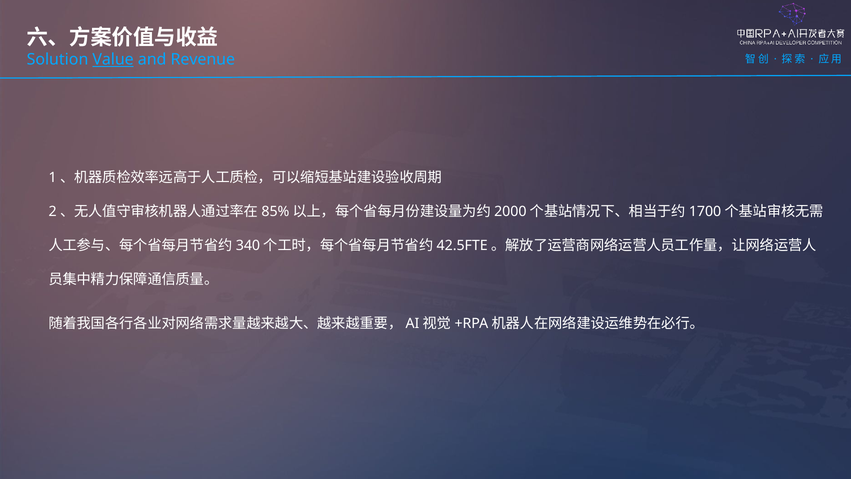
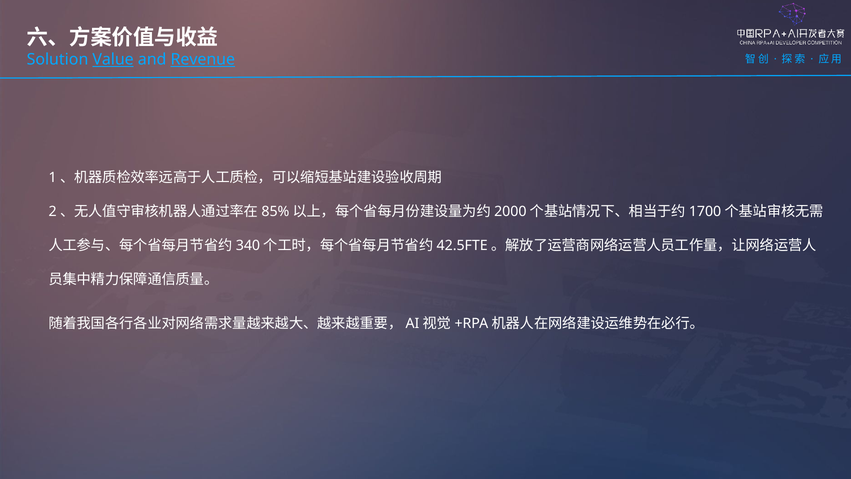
Revenue underline: none -> present
